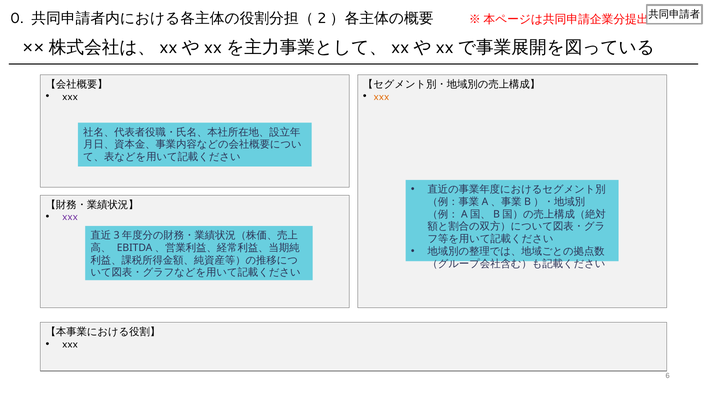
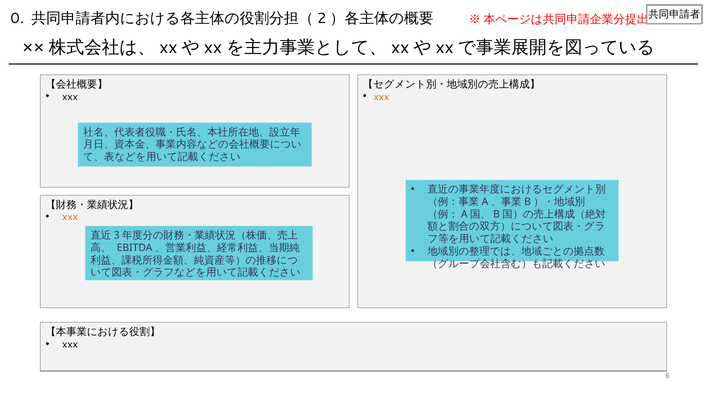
xxx at (70, 217) colour: purple -> orange
